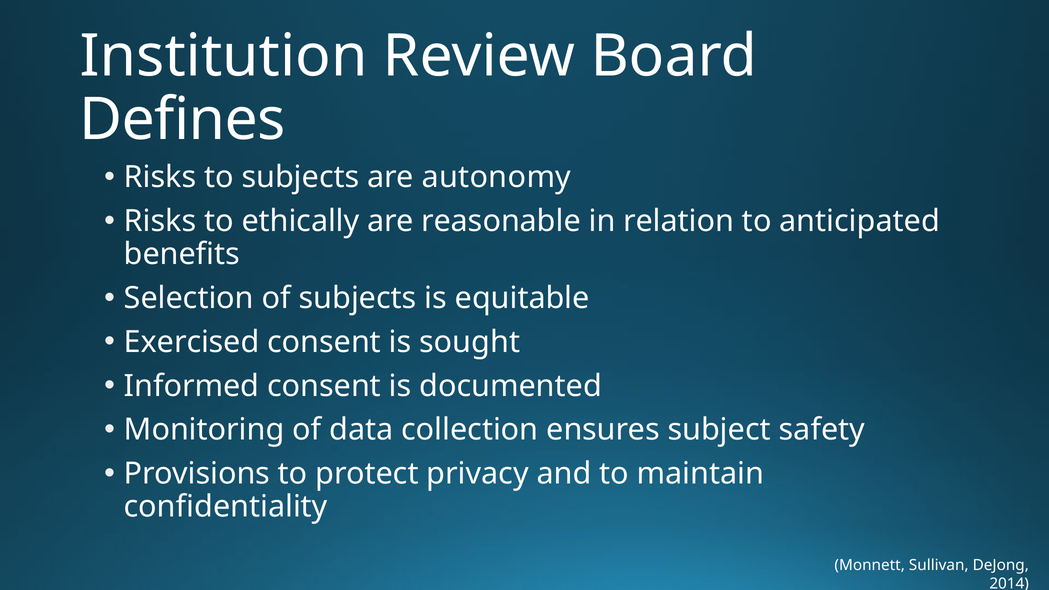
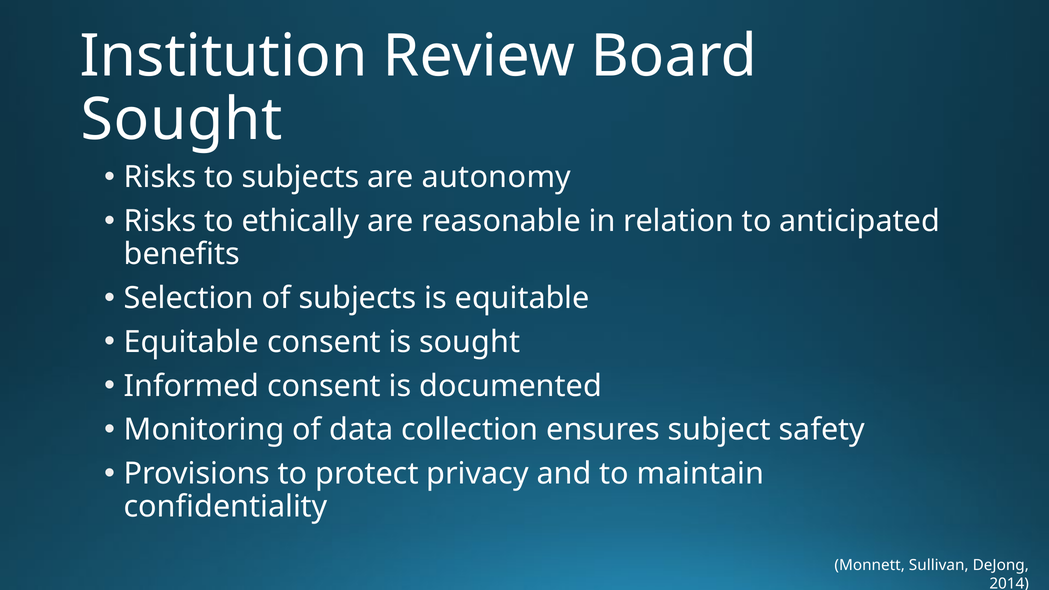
Defines at (182, 120): Defines -> Sought
Exercised at (192, 342): Exercised -> Equitable
